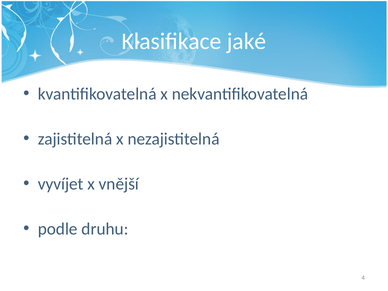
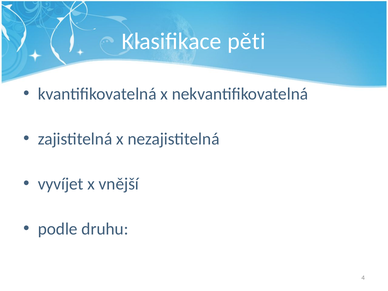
jaké: jaké -> pěti
